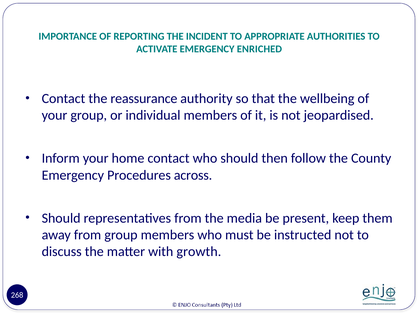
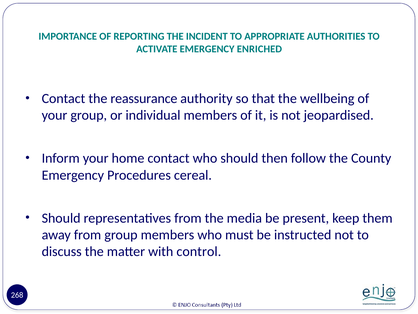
across: across -> cereal
growth: growth -> control
